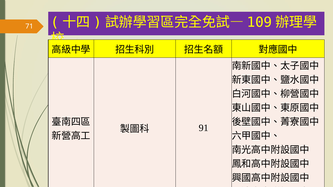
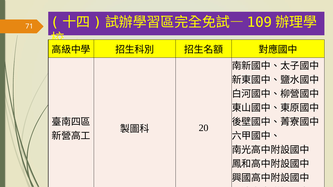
91: 91 -> 20
